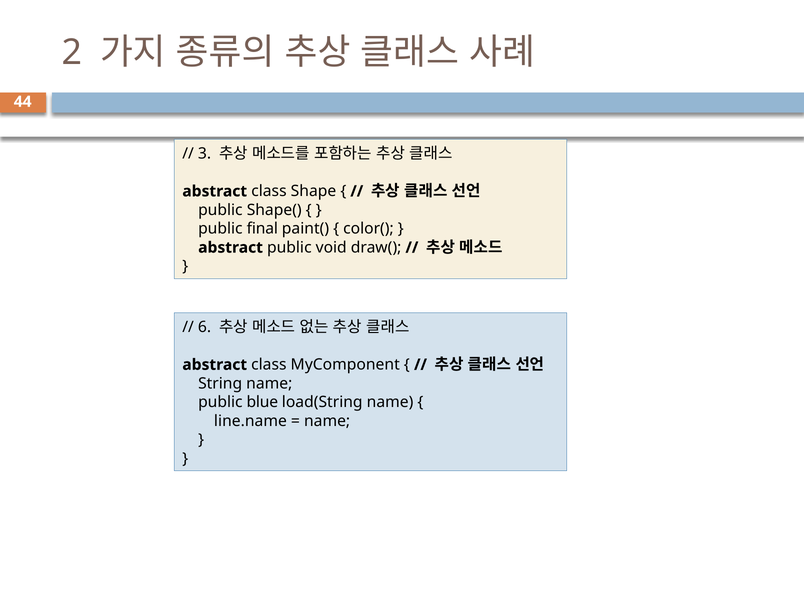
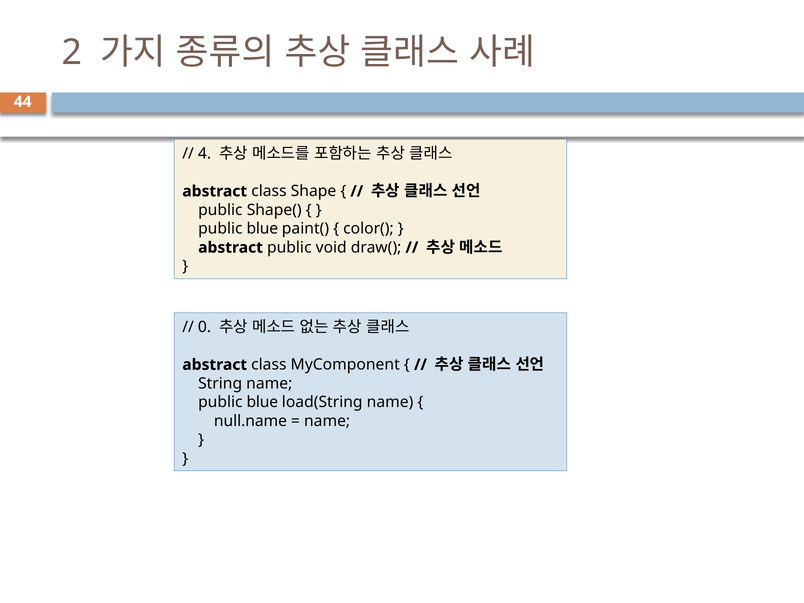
3: 3 -> 4
final at (262, 229): final -> blue
6: 6 -> 0
line.name: line.name -> null.name
